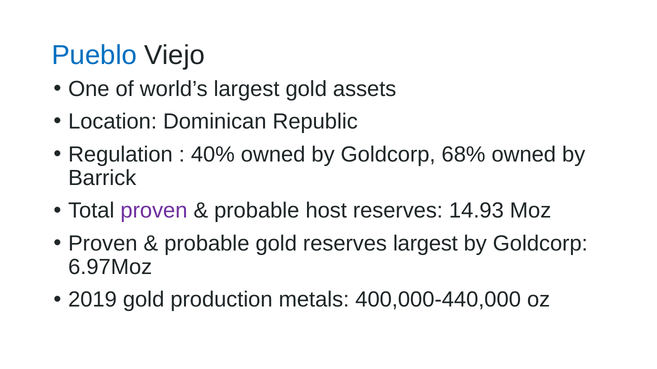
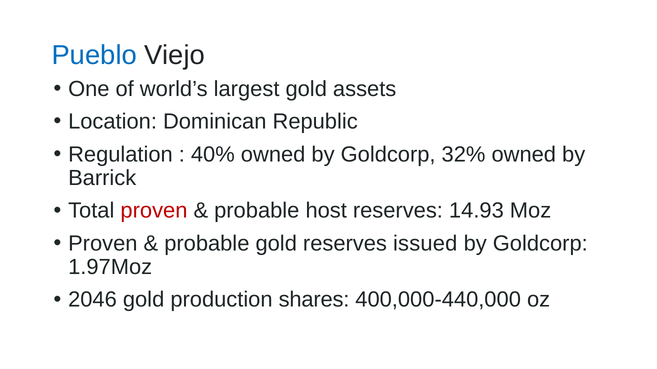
68%: 68% -> 32%
proven at (154, 211) colour: purple -> red
reserves largest: largest -> issued
6.97Moz: 6.97Moz -> 1.97Moz
2019: 2019 -> 2046
metals: metals -> shares
